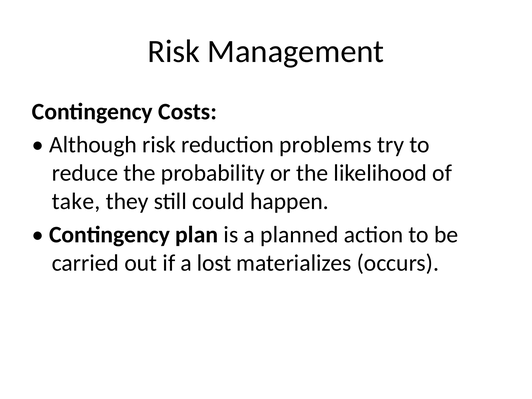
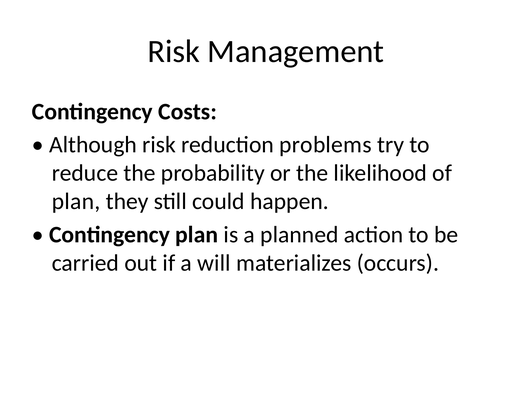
take at (76, 201): take -> plan
lost: lost -> will
